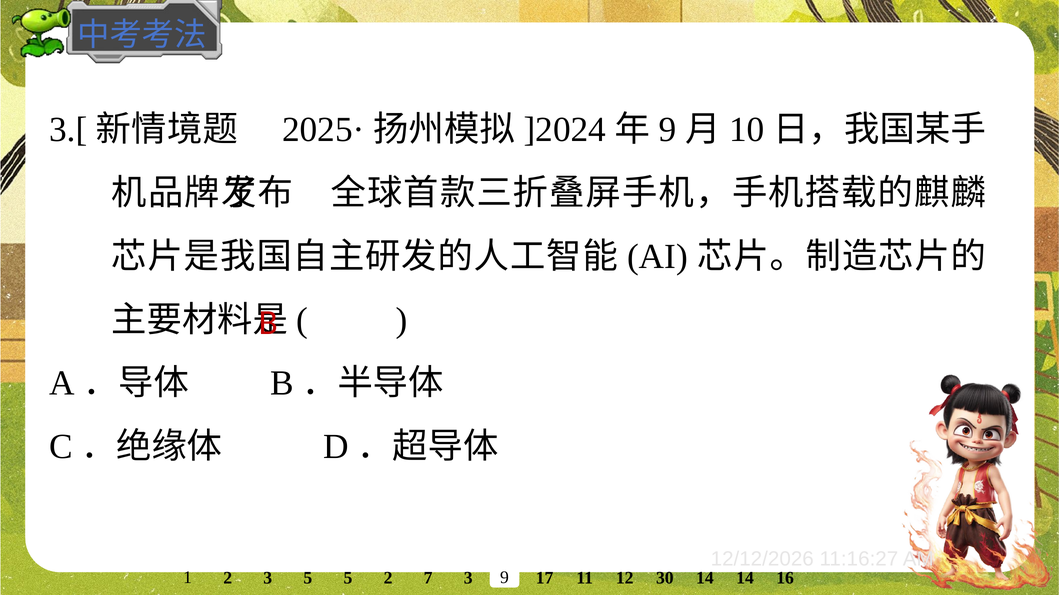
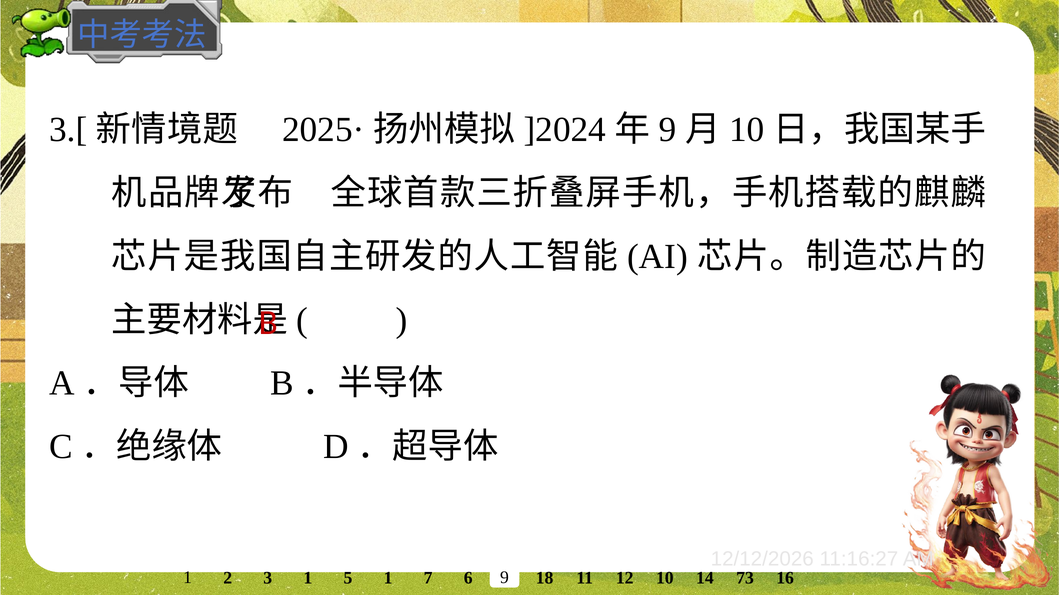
17: 17 -> 18
30: 30 -> 10
14 14: 14 -> 73
3 5: 5 -> 1
5 2: 2 -> 1
7 3: 3 -> 6
